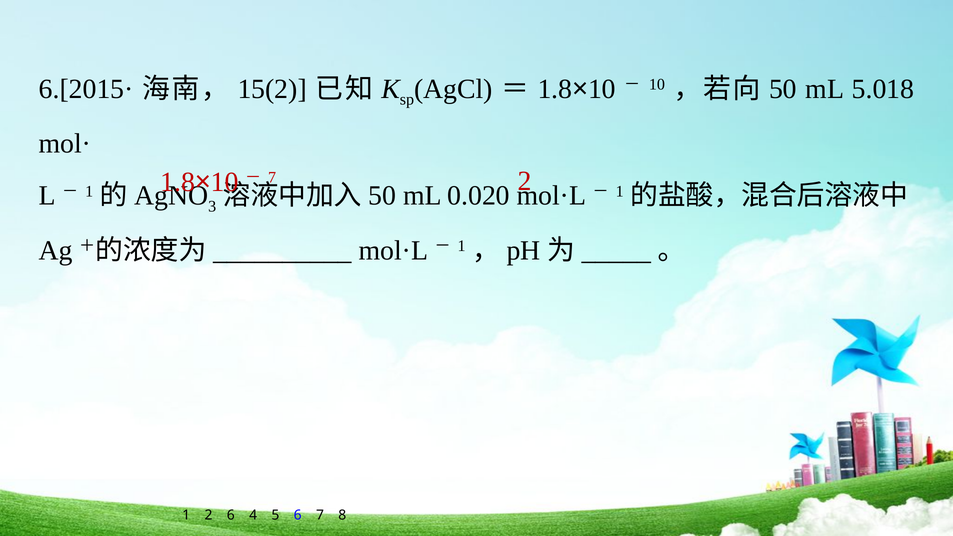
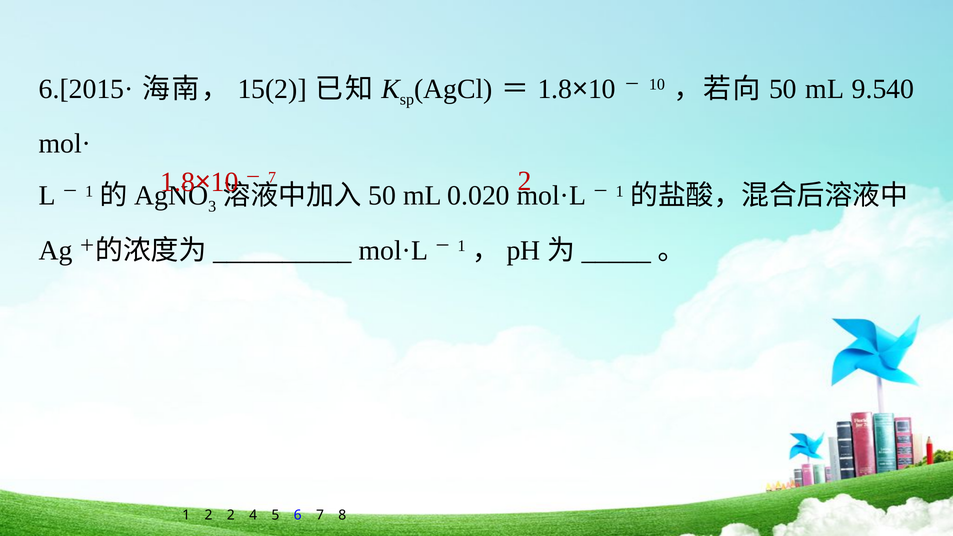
5.018: 5.018 -> 9.540
2 6: 6 -> 2
